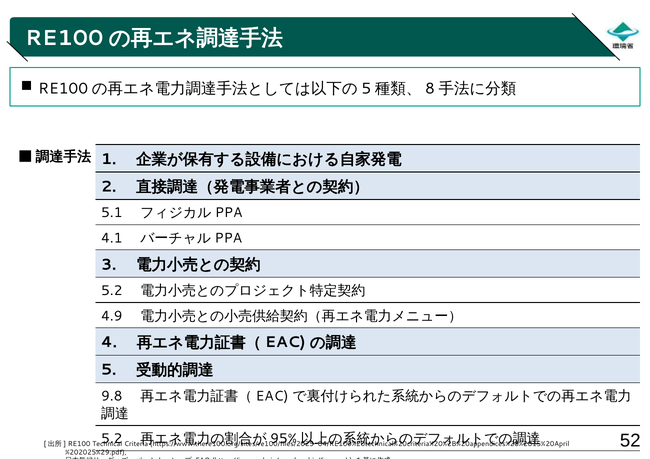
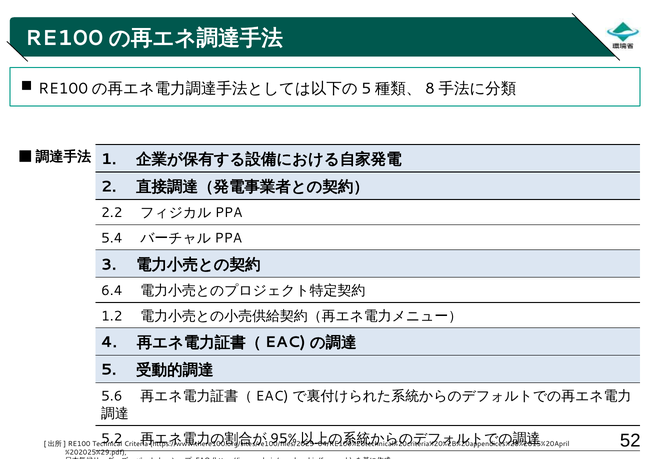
5.1: 5.1 -> 2.2
4.1: 4.1 -> 5.4
5.2 at (112, 291): 5.2 -> 6.4
4.9: 4.9 -> 1.2
9.8: 9.8 -> 5.6
